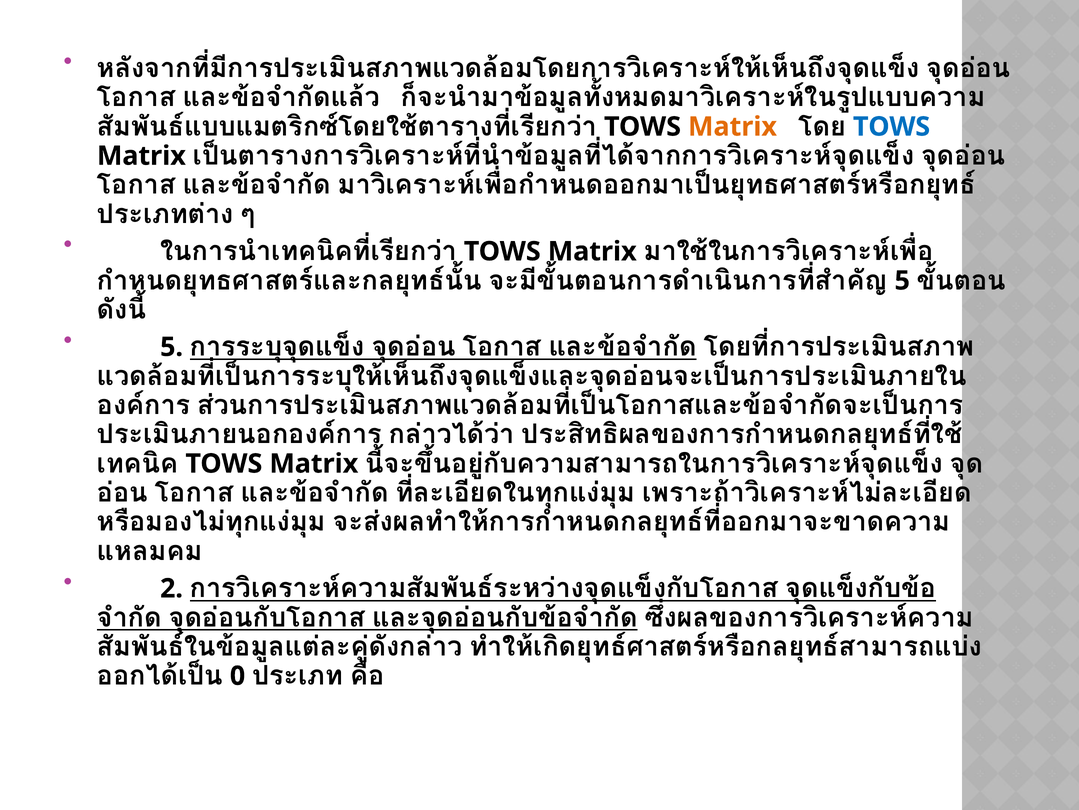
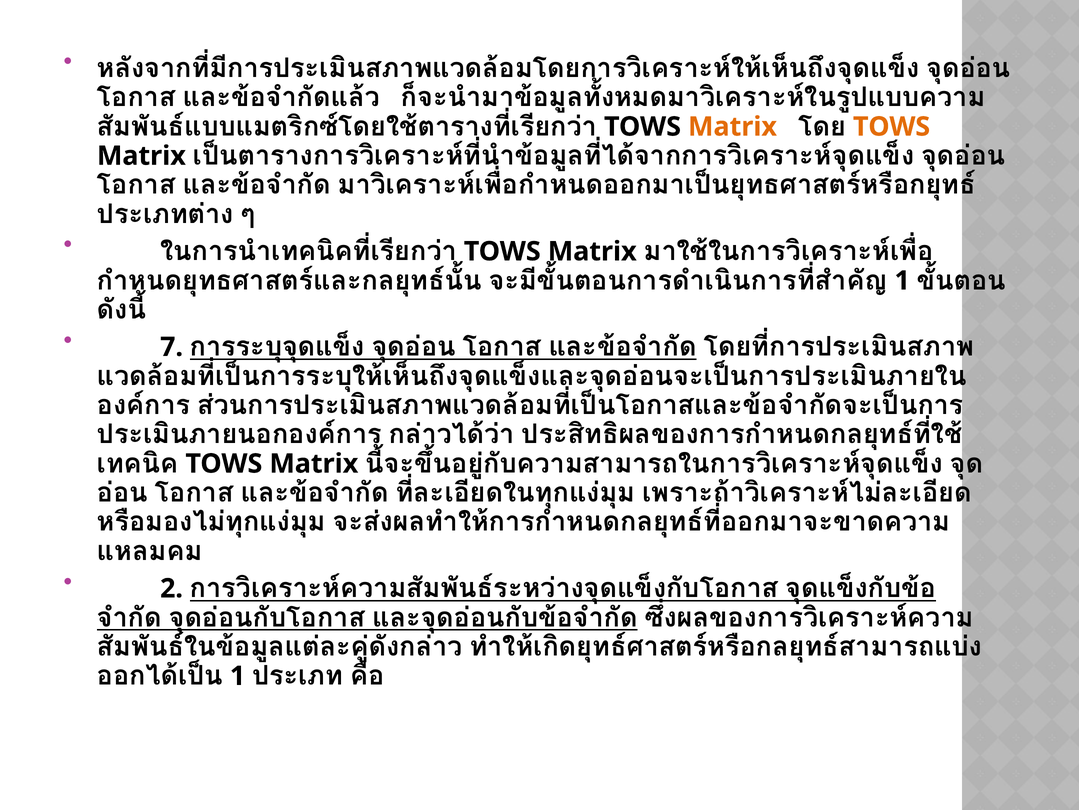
TOWS at (892, 127) colour: blue -> orange
5 at (902, 280): 5 -> 1
5 at (172, 347): 5 -> 7
0 at (238, 675): 0 -> 1
